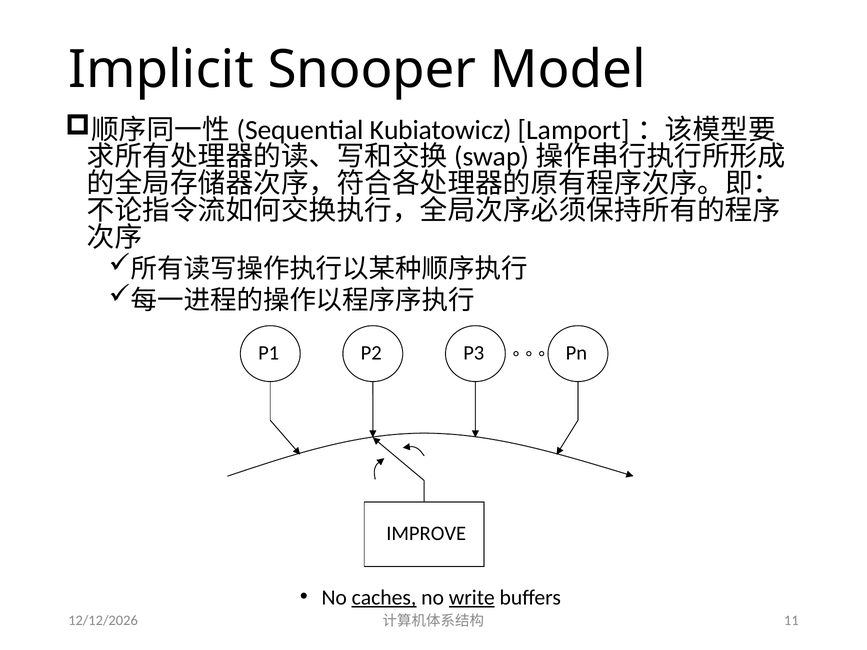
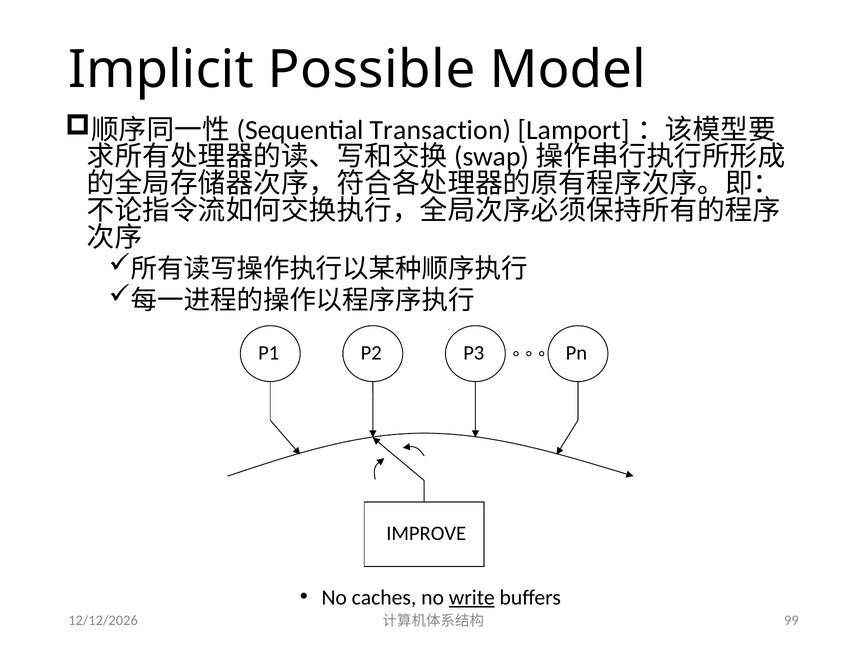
Snooper: Snooper -> Possible
Kubiatowicz: Kubiatowicz -> Transaction
caches underline: present -> none
11: 11 -> 99
